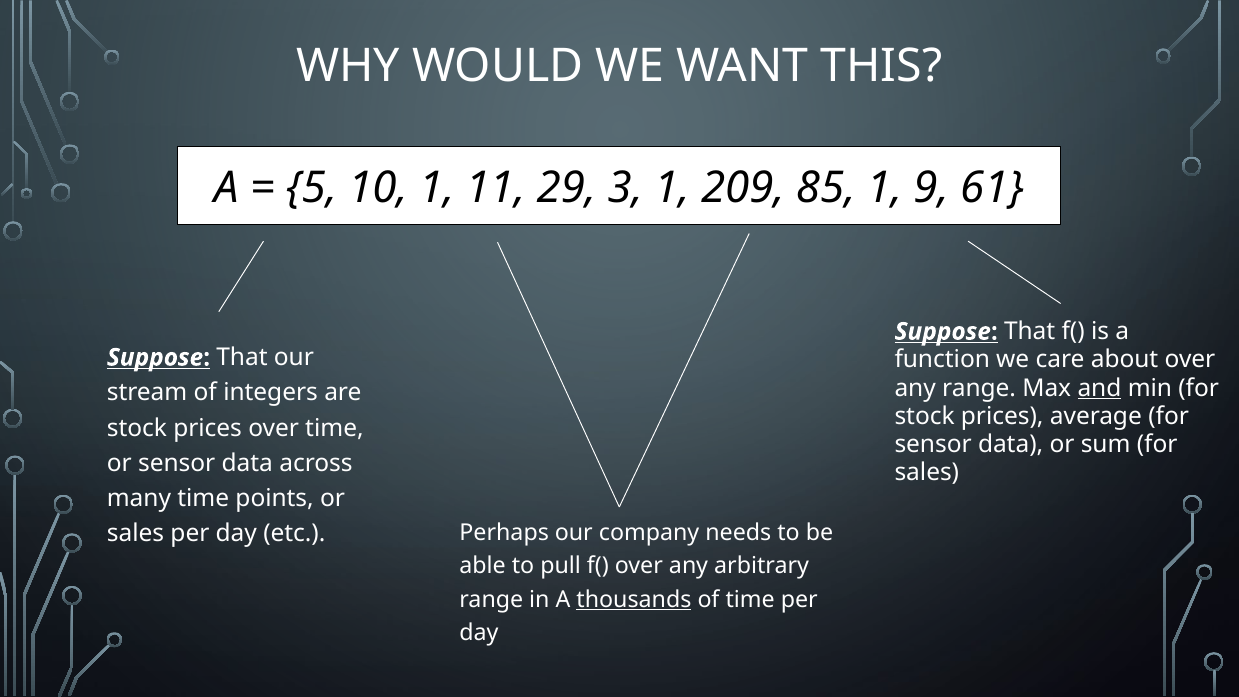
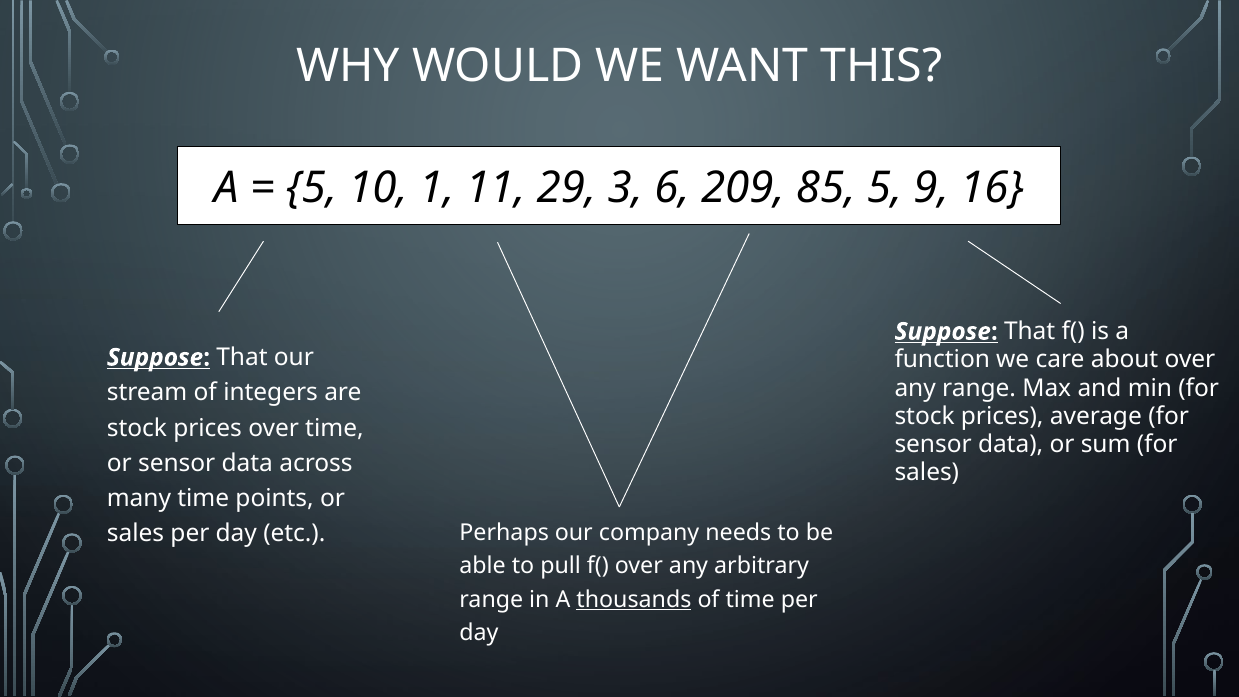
3 1: 1 -> 6
85 1: 1 -> 5
61: 61 -> 16
and underline: present -> none
